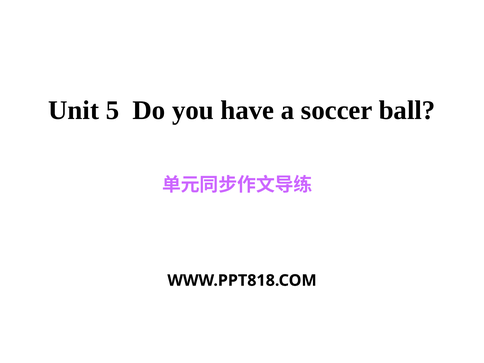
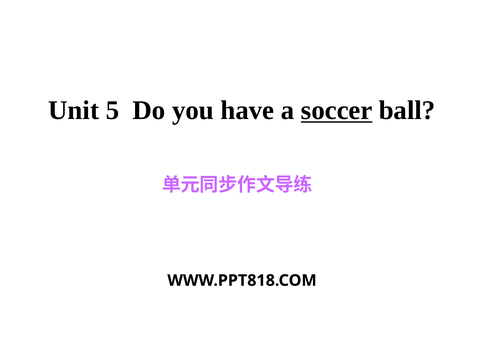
soccer underline: none -> present
